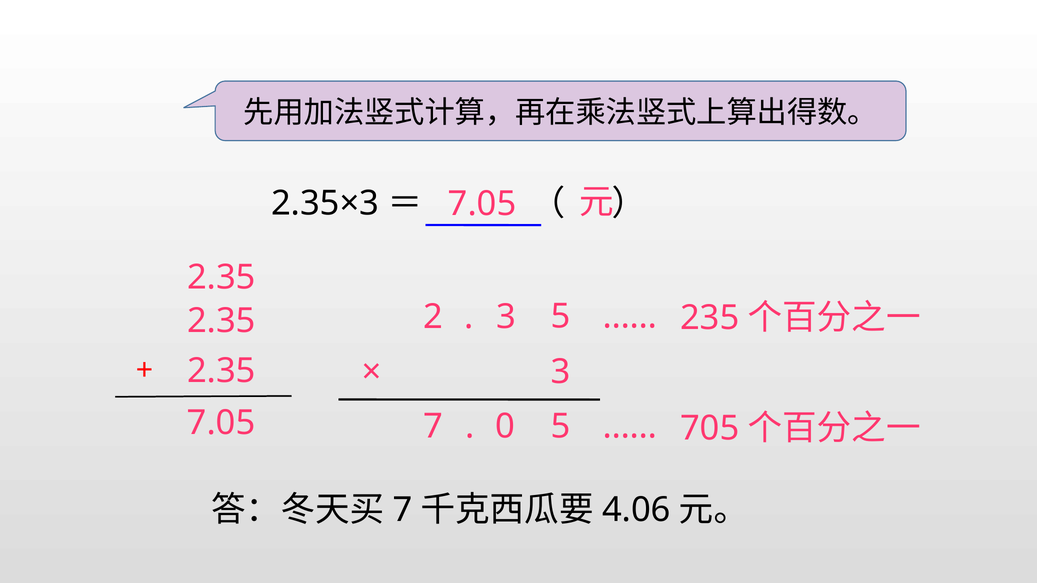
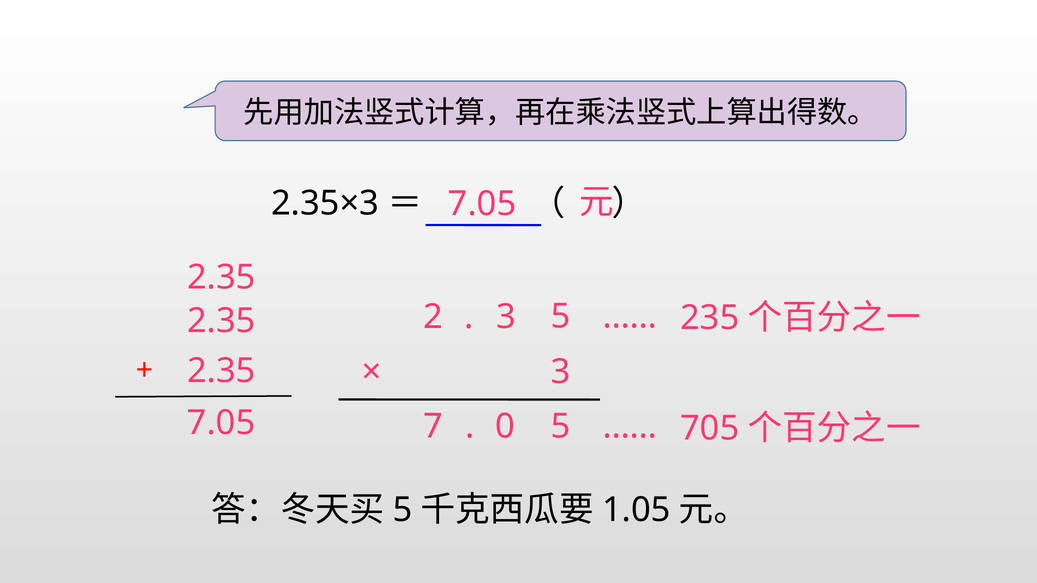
7 at (403, 510): 7 -> 5
4.06: 4.06 -> 1.05
